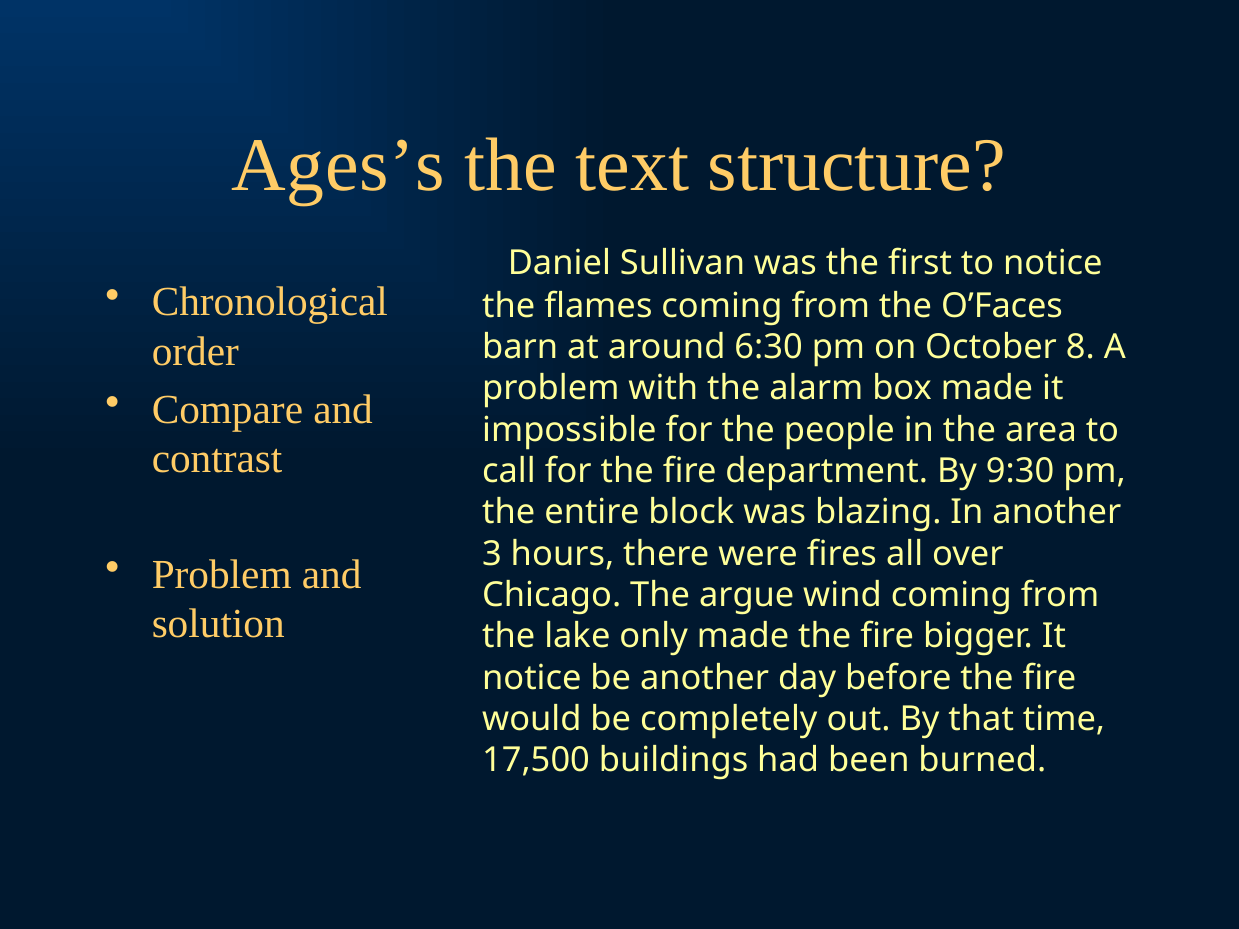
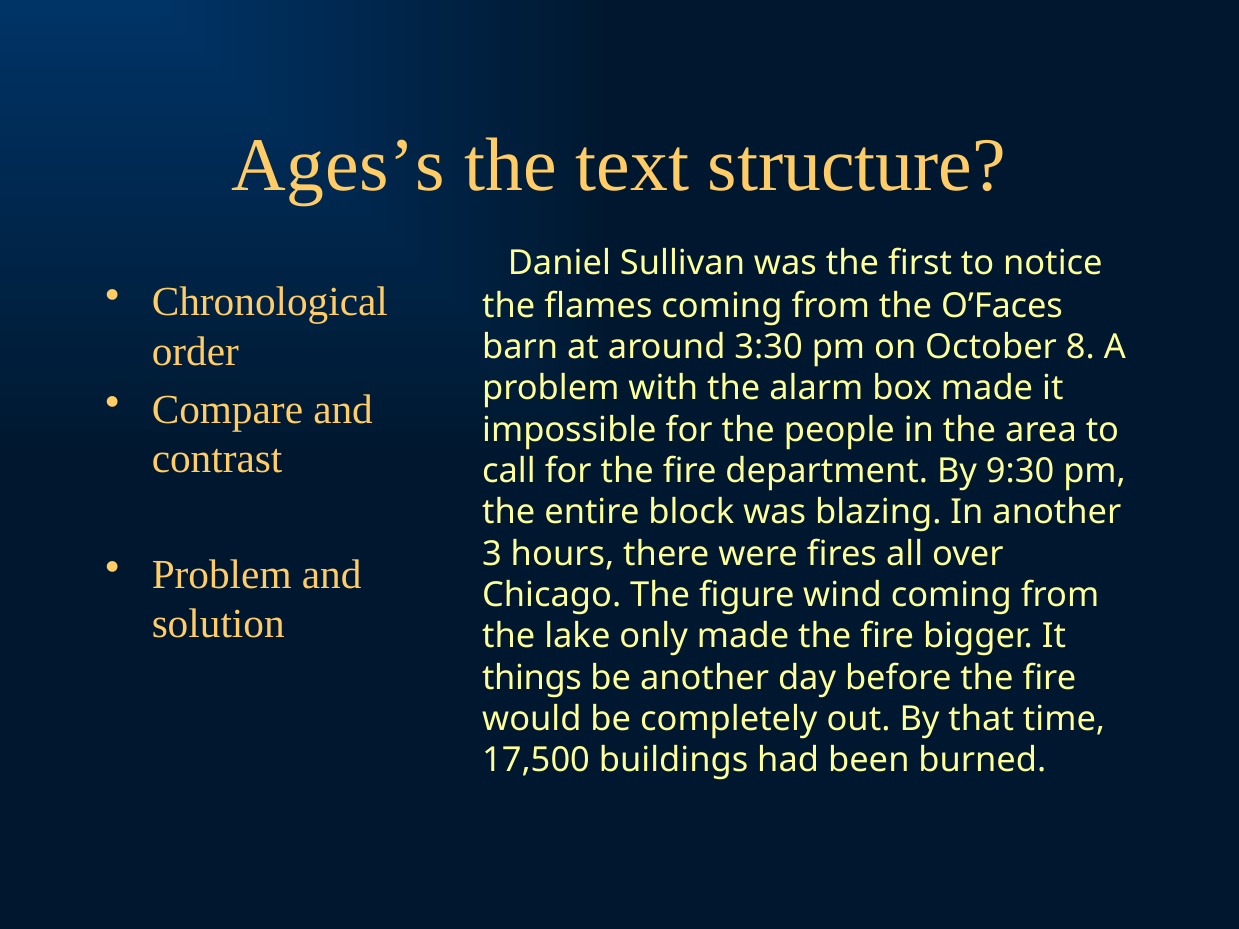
6:30: 6:30 -> 3:30
argue: argue -> figure
notice at (532, 678): notice -> things
